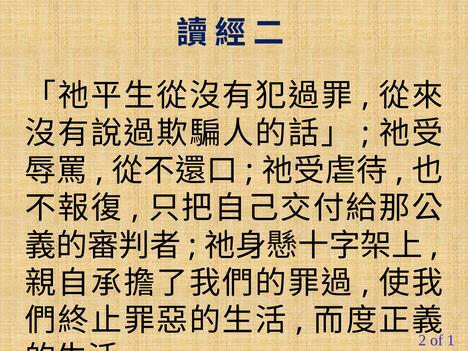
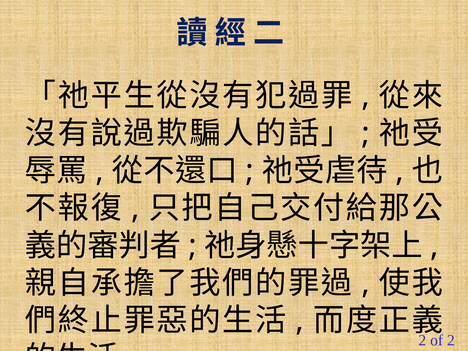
1 at (451, 340): 1 -> 2
